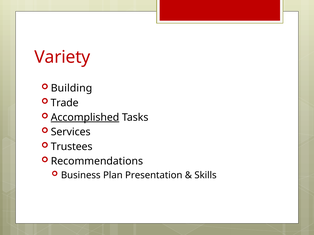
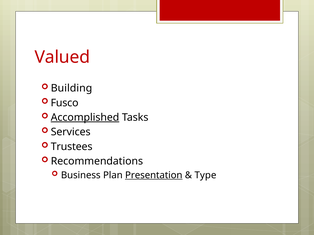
Variety: Variety -> Valued
Trade: Trade -> Fusco
Presentation underline: none -> present
Skills: Skills -> Type
